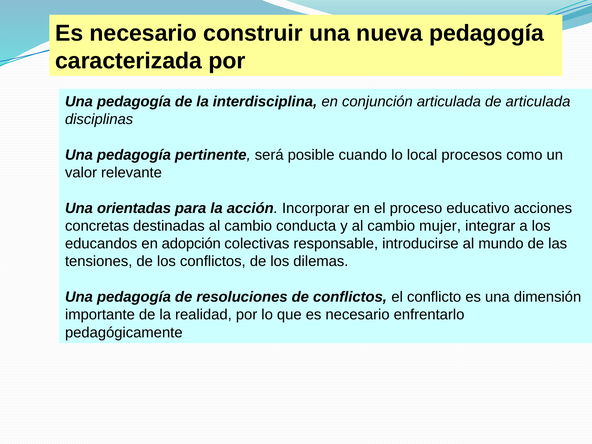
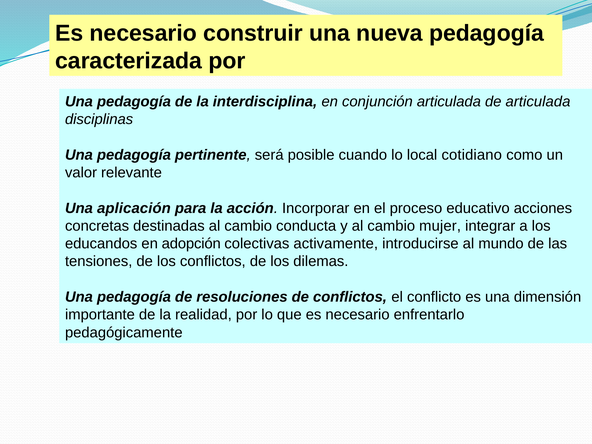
procesos: procesos -> cotidiano
orientadas: orientadas -> aplicación
responsable: responsable -> activamente
